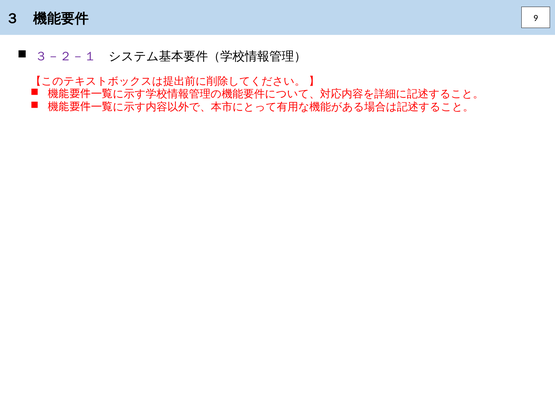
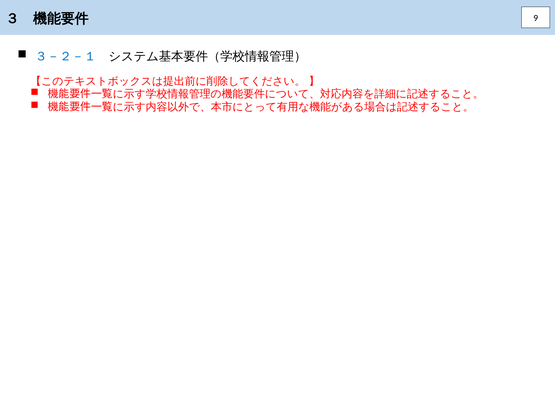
３－２－１ colour: purple -> blue
